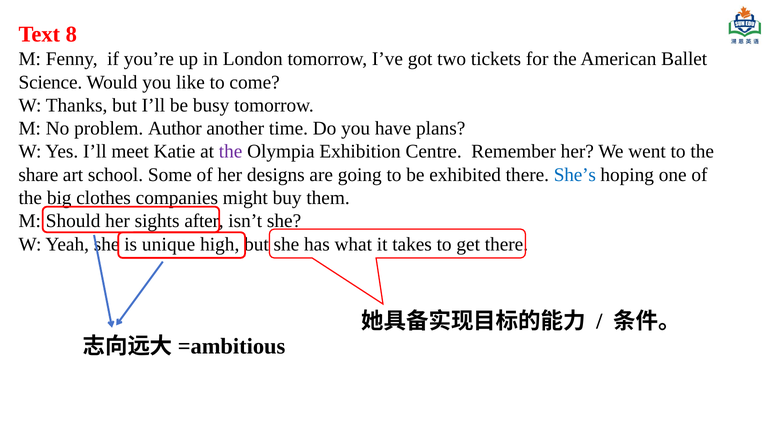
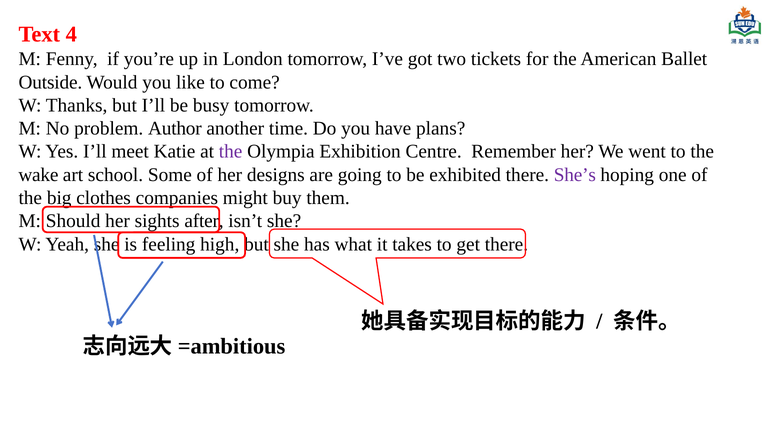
8: 8 -> 4
Science: Science -> Outside
share: share -> wake
She’s colour: blue -> purple
unique: unique -> feeling
